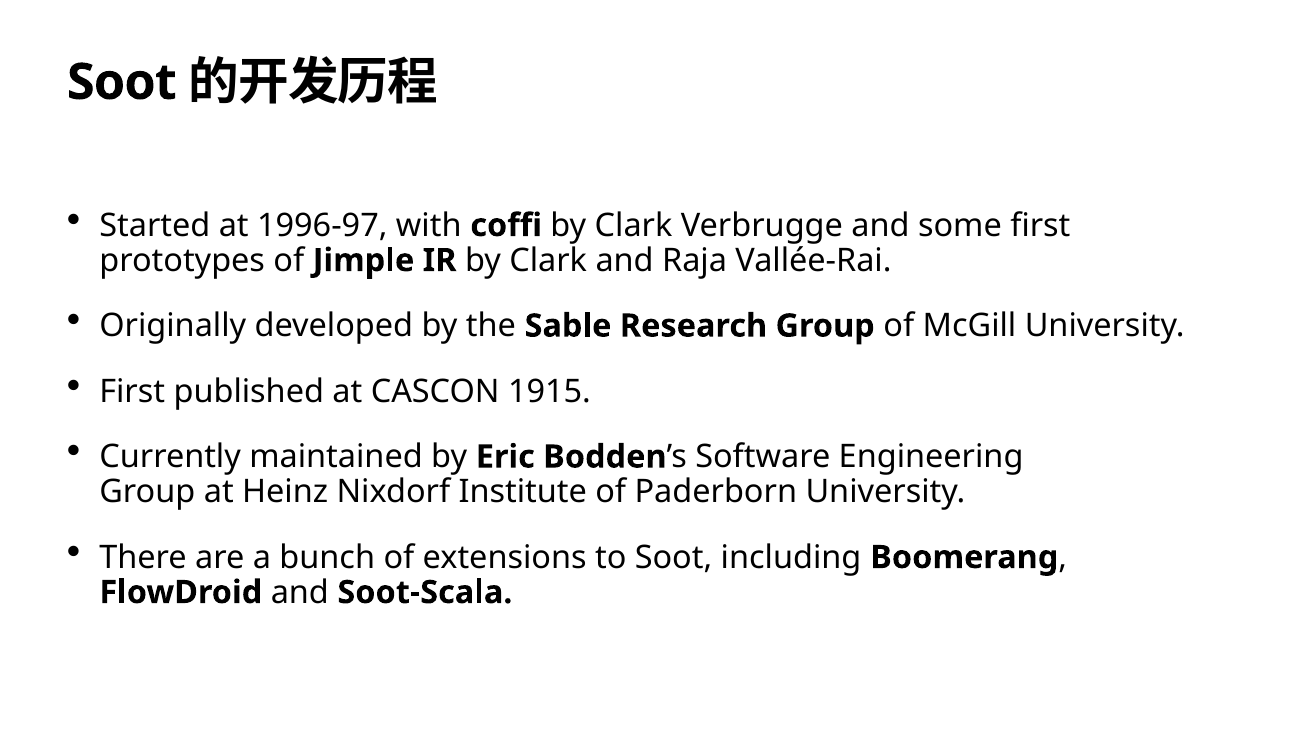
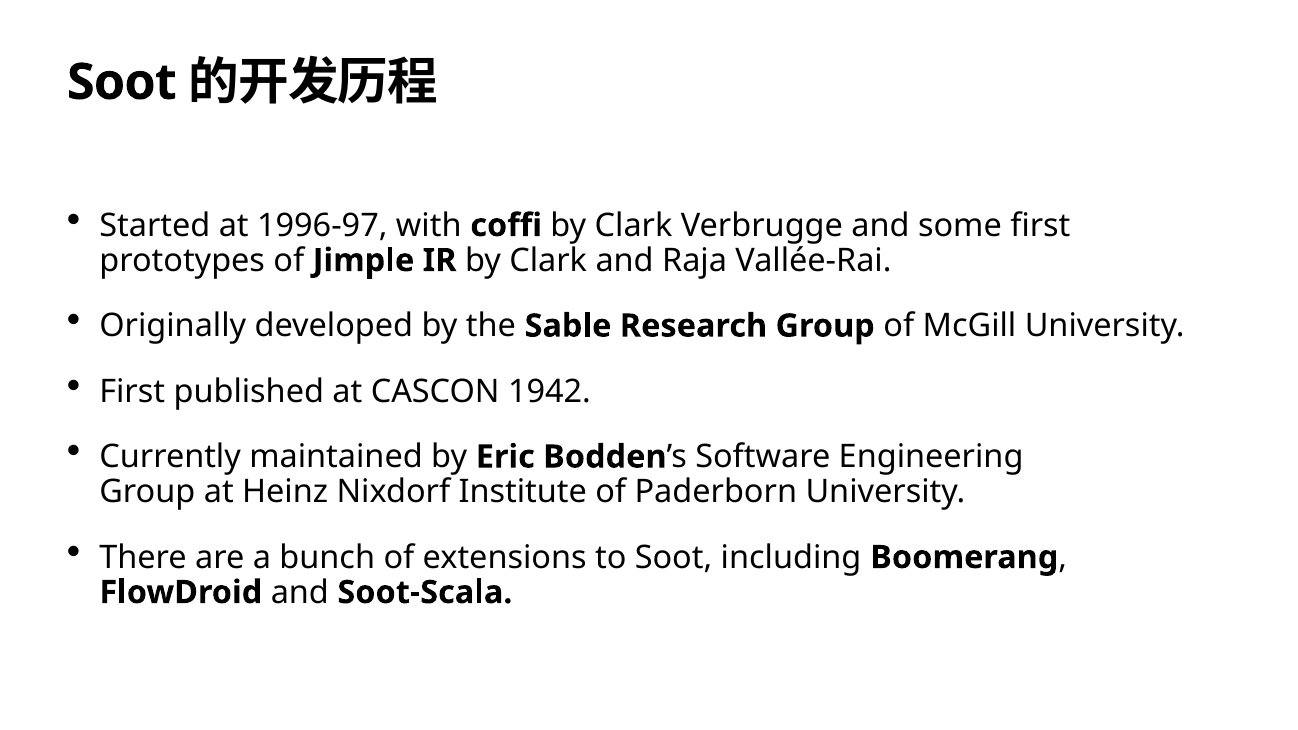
1915: 1915 -> 1942
